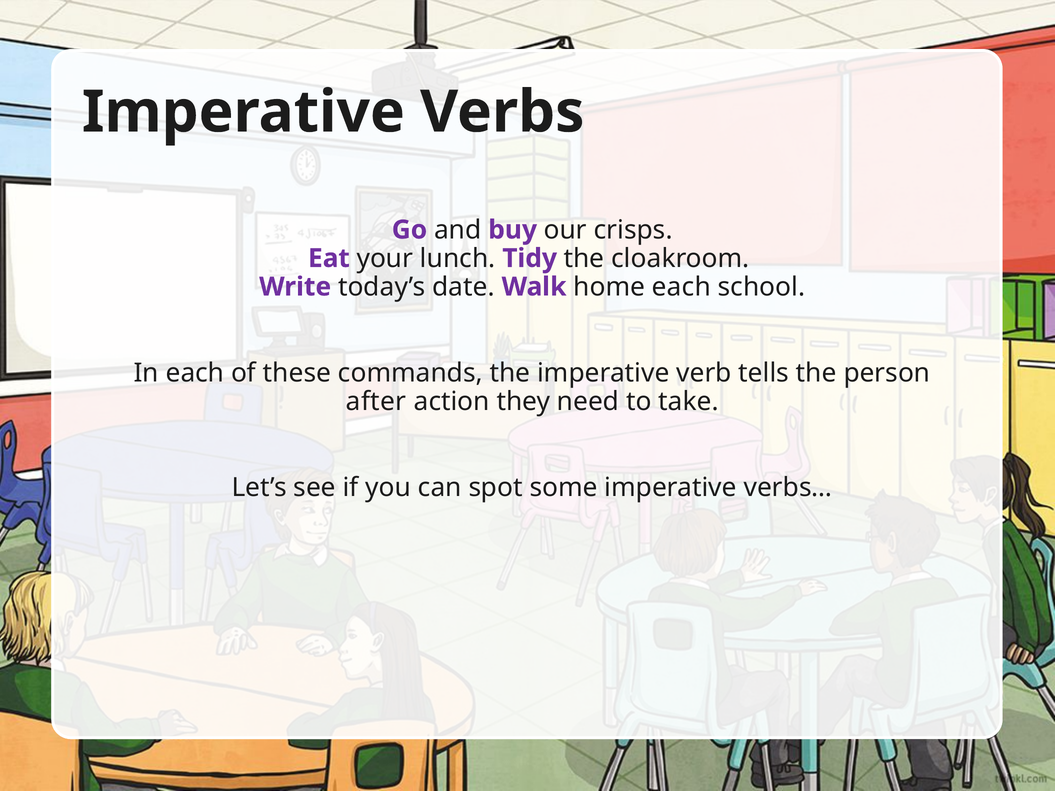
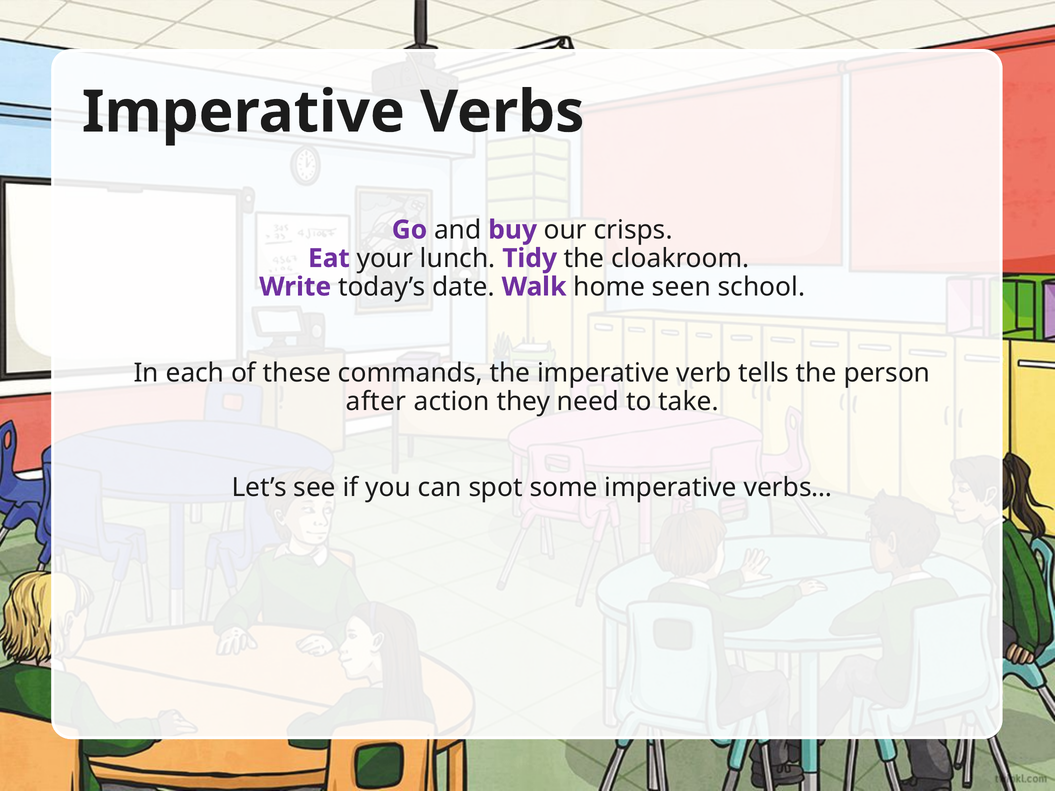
home each: each -> seen
